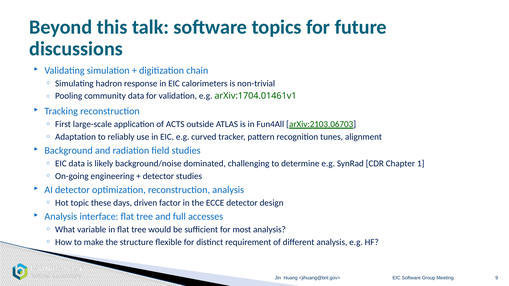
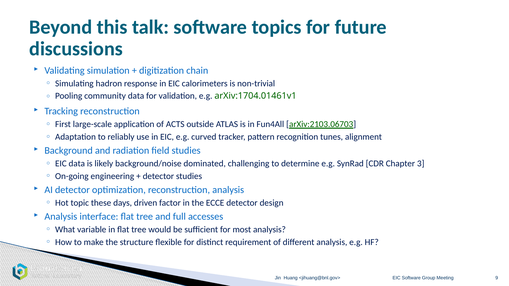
1: 1 -> 3
